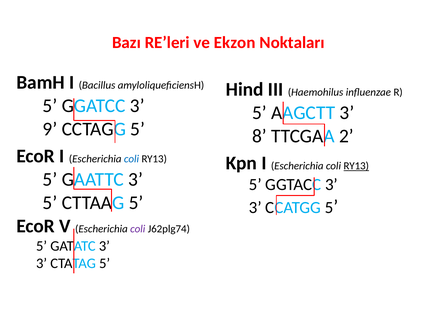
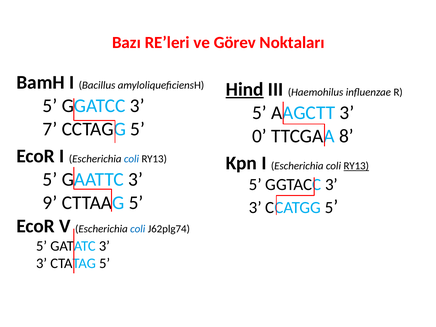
Ekzon: Ekzon -> Görev
Hind underline: none -> present
9: 9 -> 7
8: 8 -> 0
2: 2 -> 8
5 at (50, 203): 5 -> 9
coli at (138, 229) colour: purple -> blue
